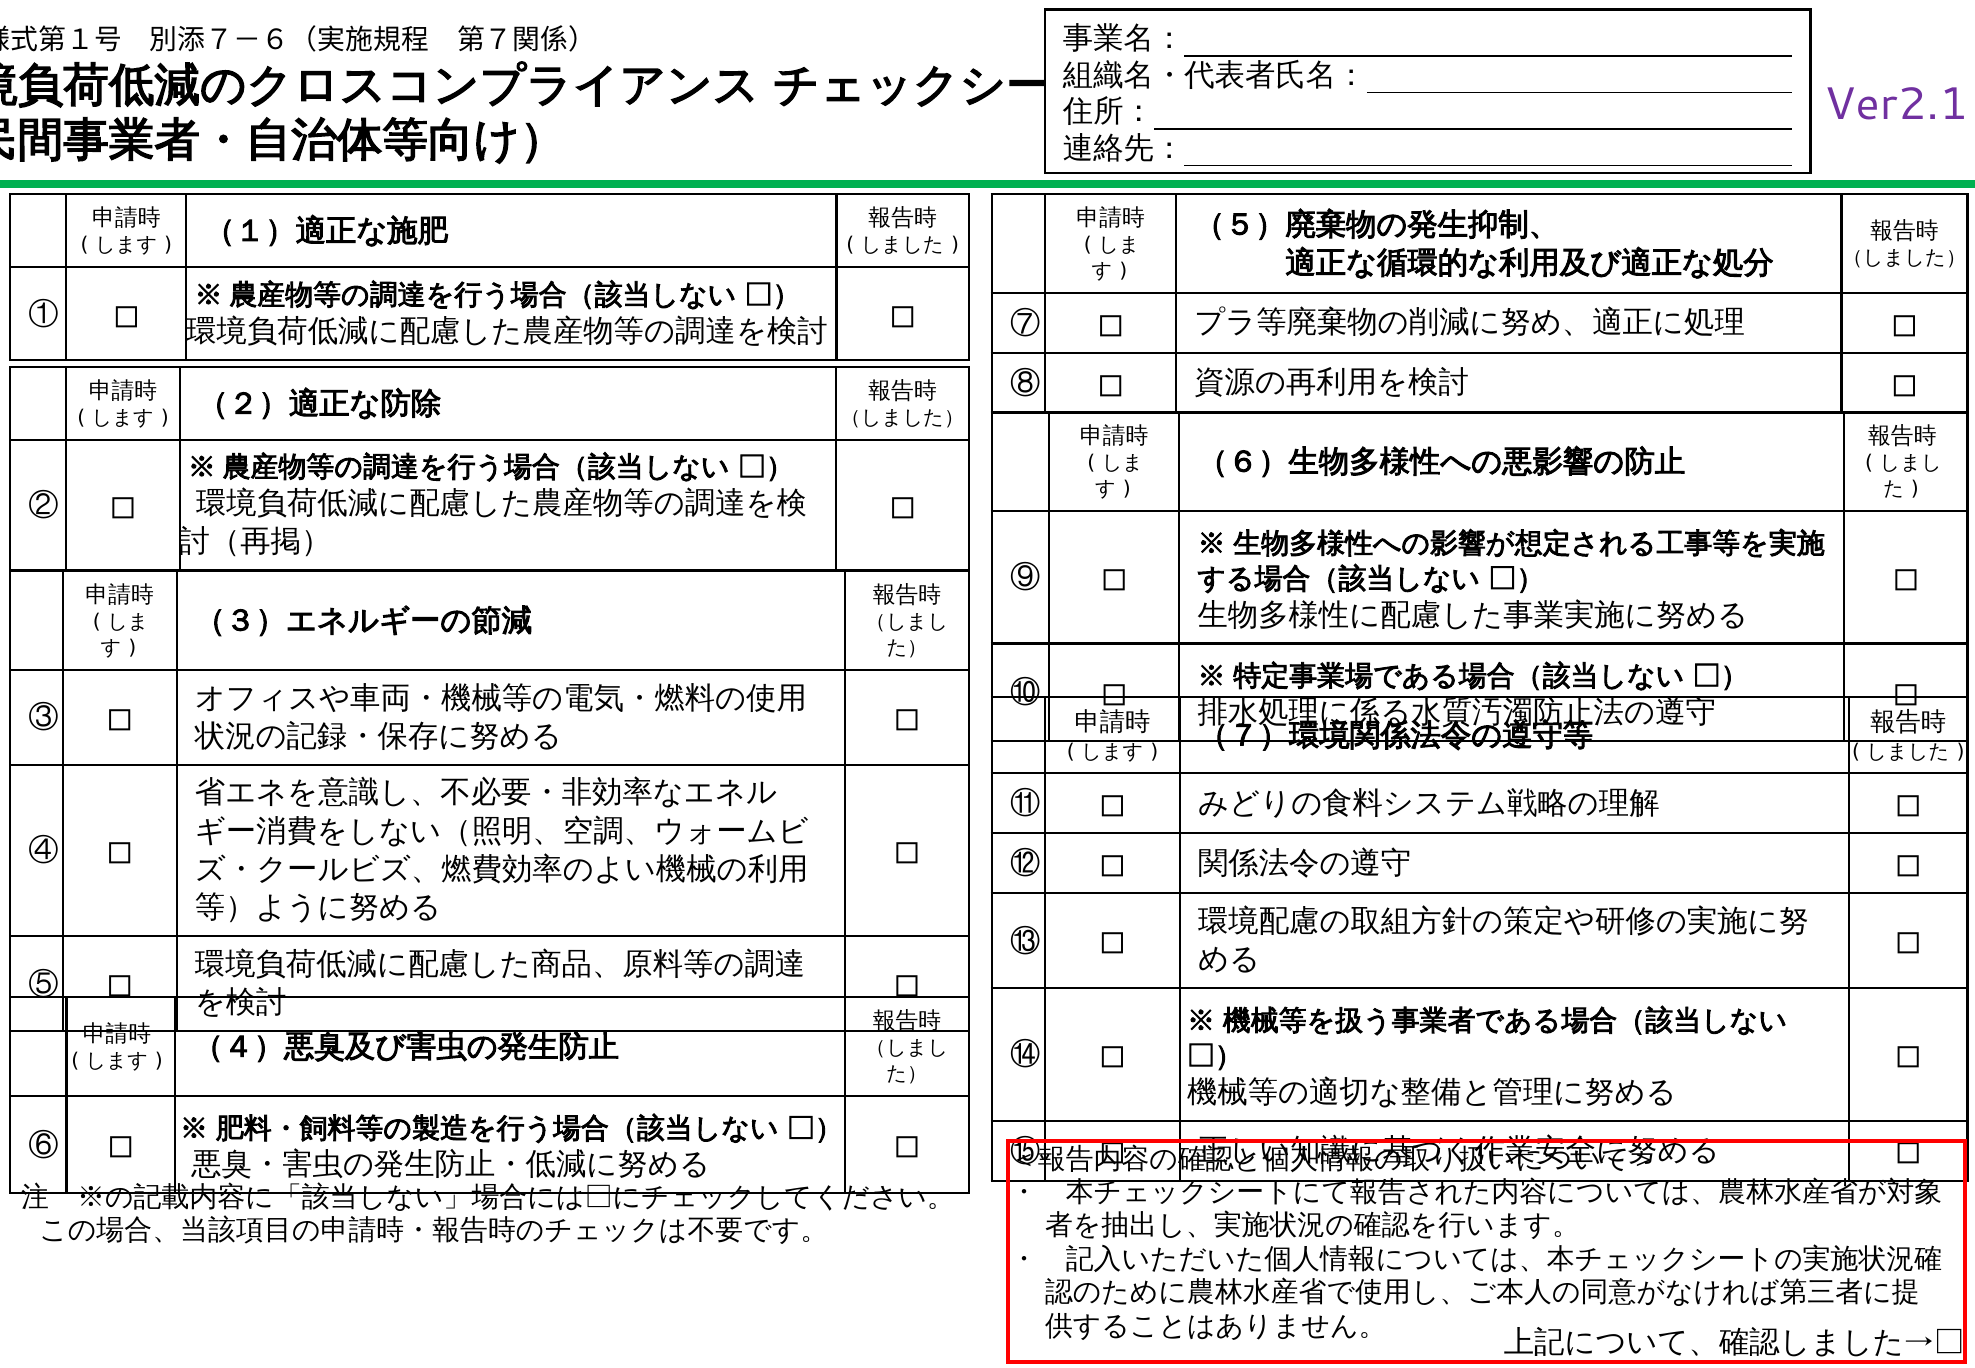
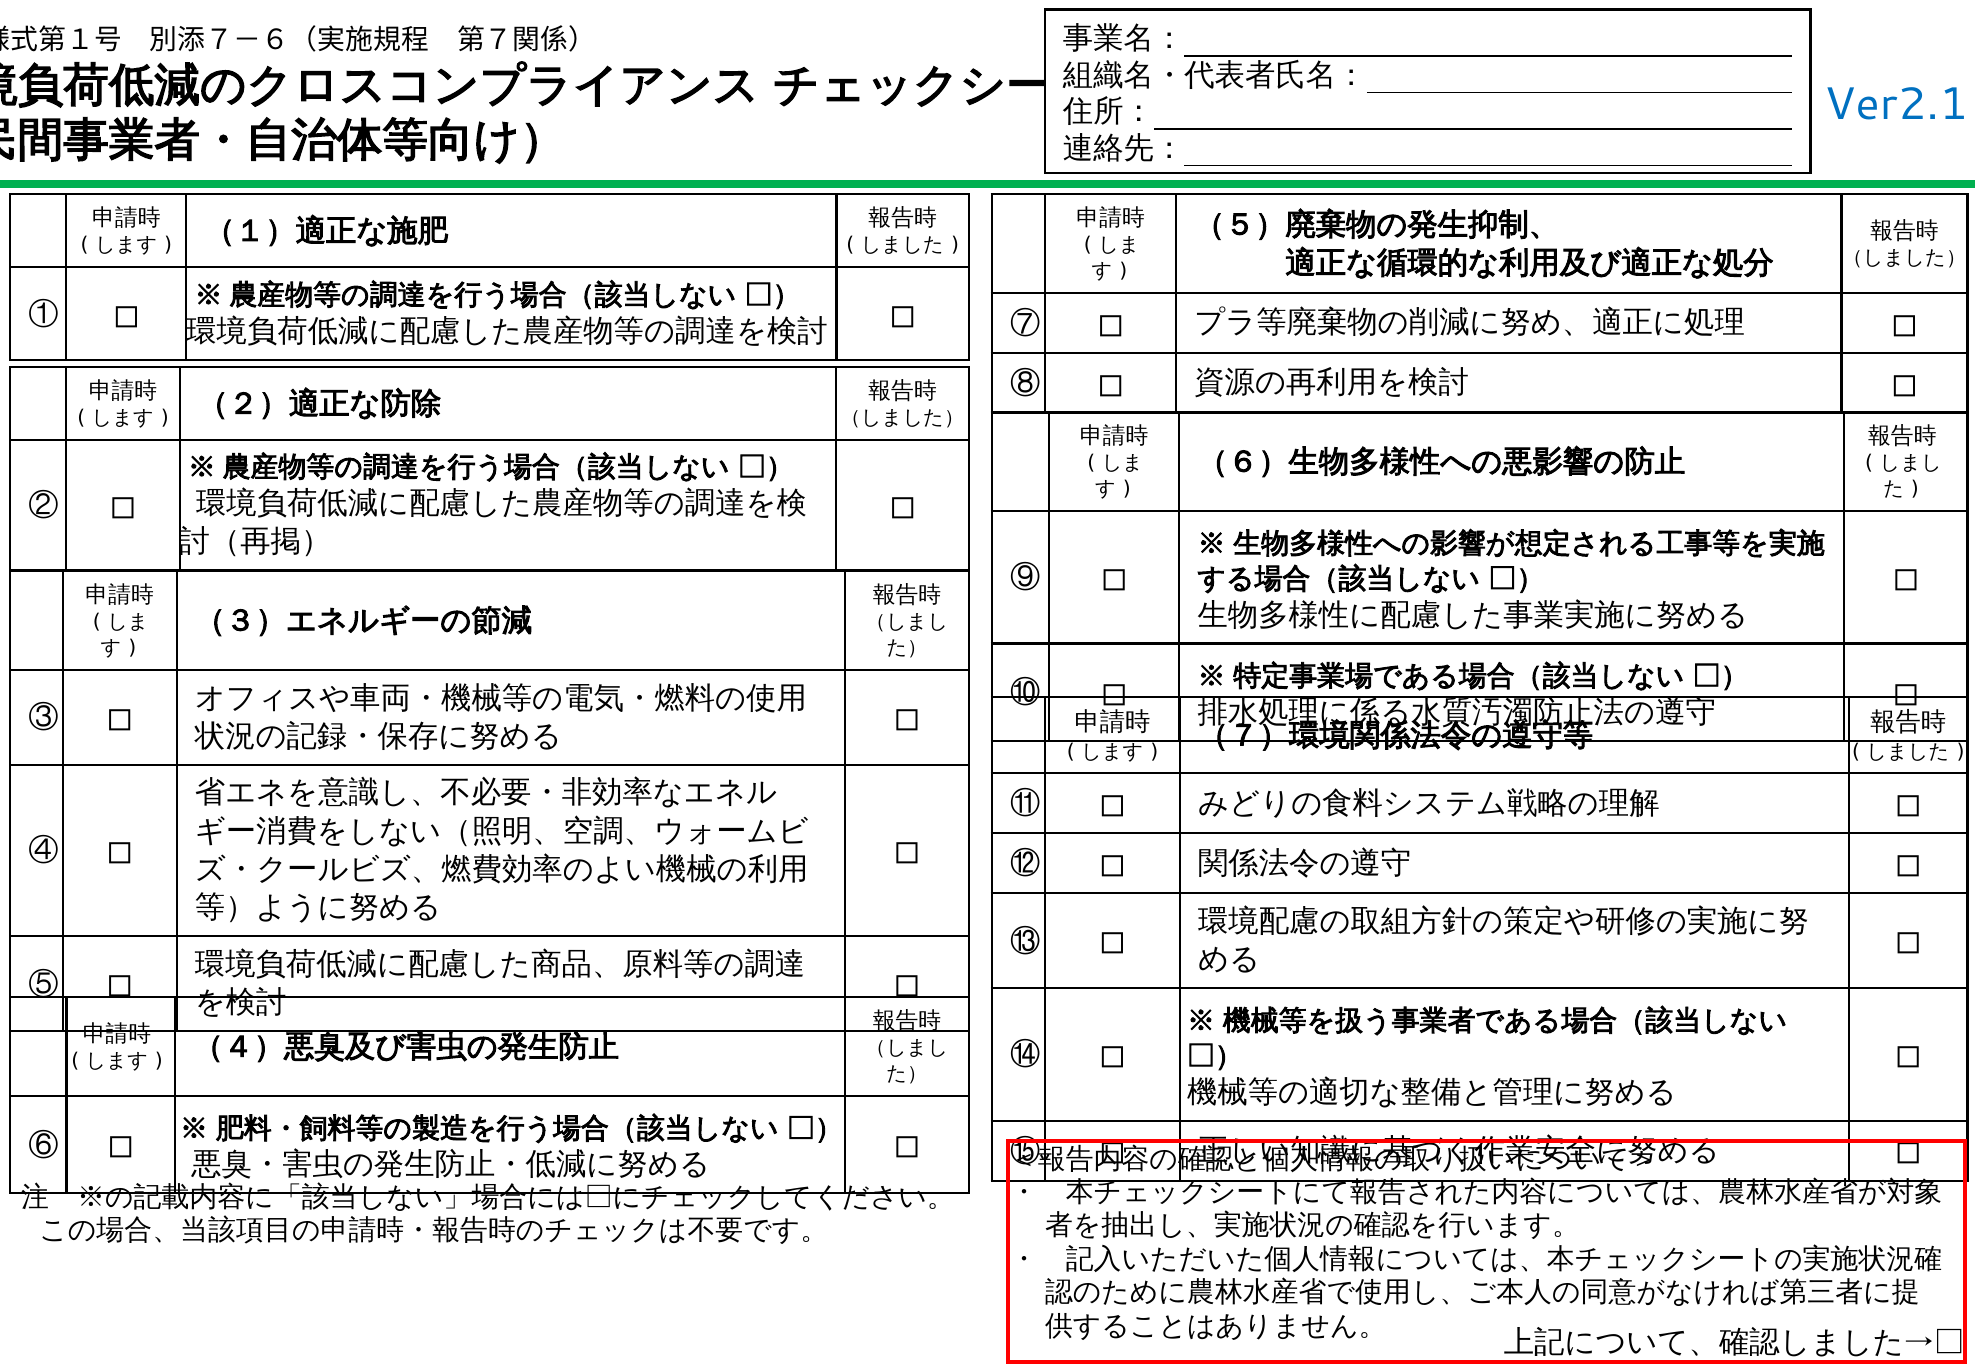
Ver2.1 colour: purple -> blue
